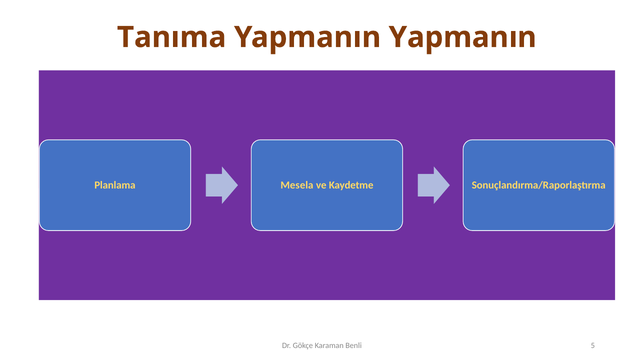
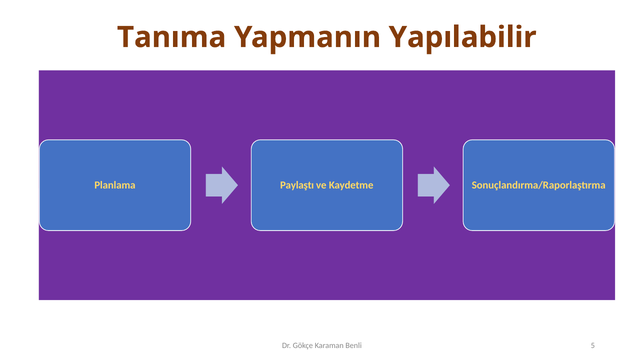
Yapmanın Yapmanın: Yapmanın -> Yapılabilir
Mesela: Mesela -> Paylaştı
